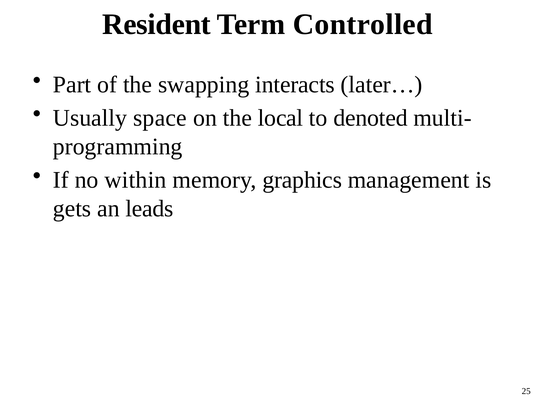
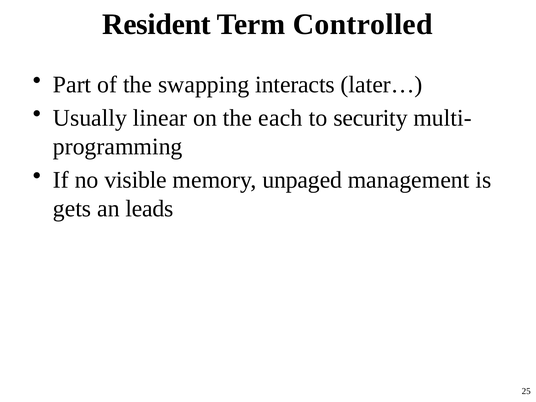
space: space -> linear
local: local -> each
denoted: denoted -> security
within: within -> visible
graphics: graphics -> unpaged
